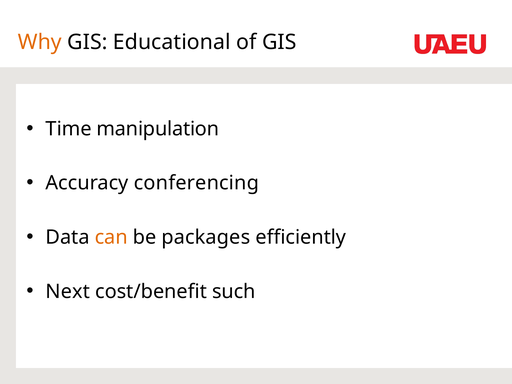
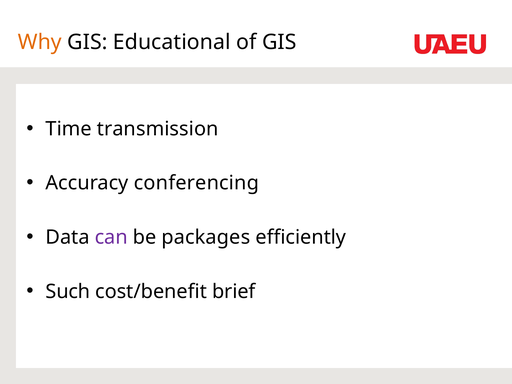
manipulation: manipulation -> transmission
can colour: orange -> purple
Next: Next -> Such
such: such -> brief
